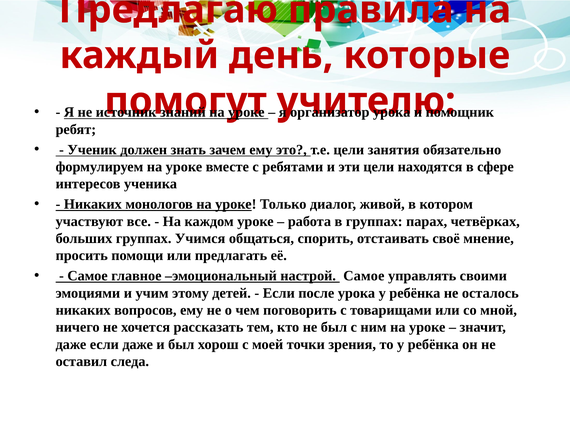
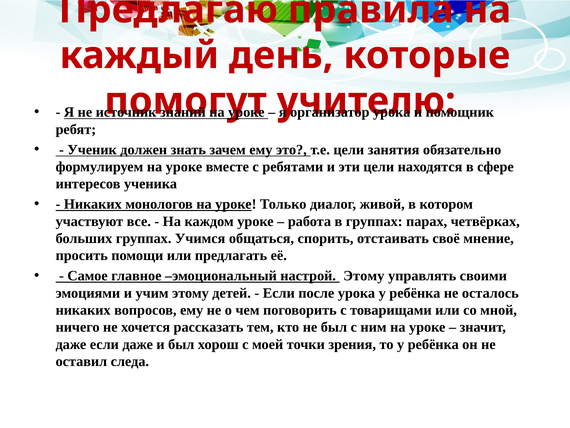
настрой Самое: Самое -> Этому
